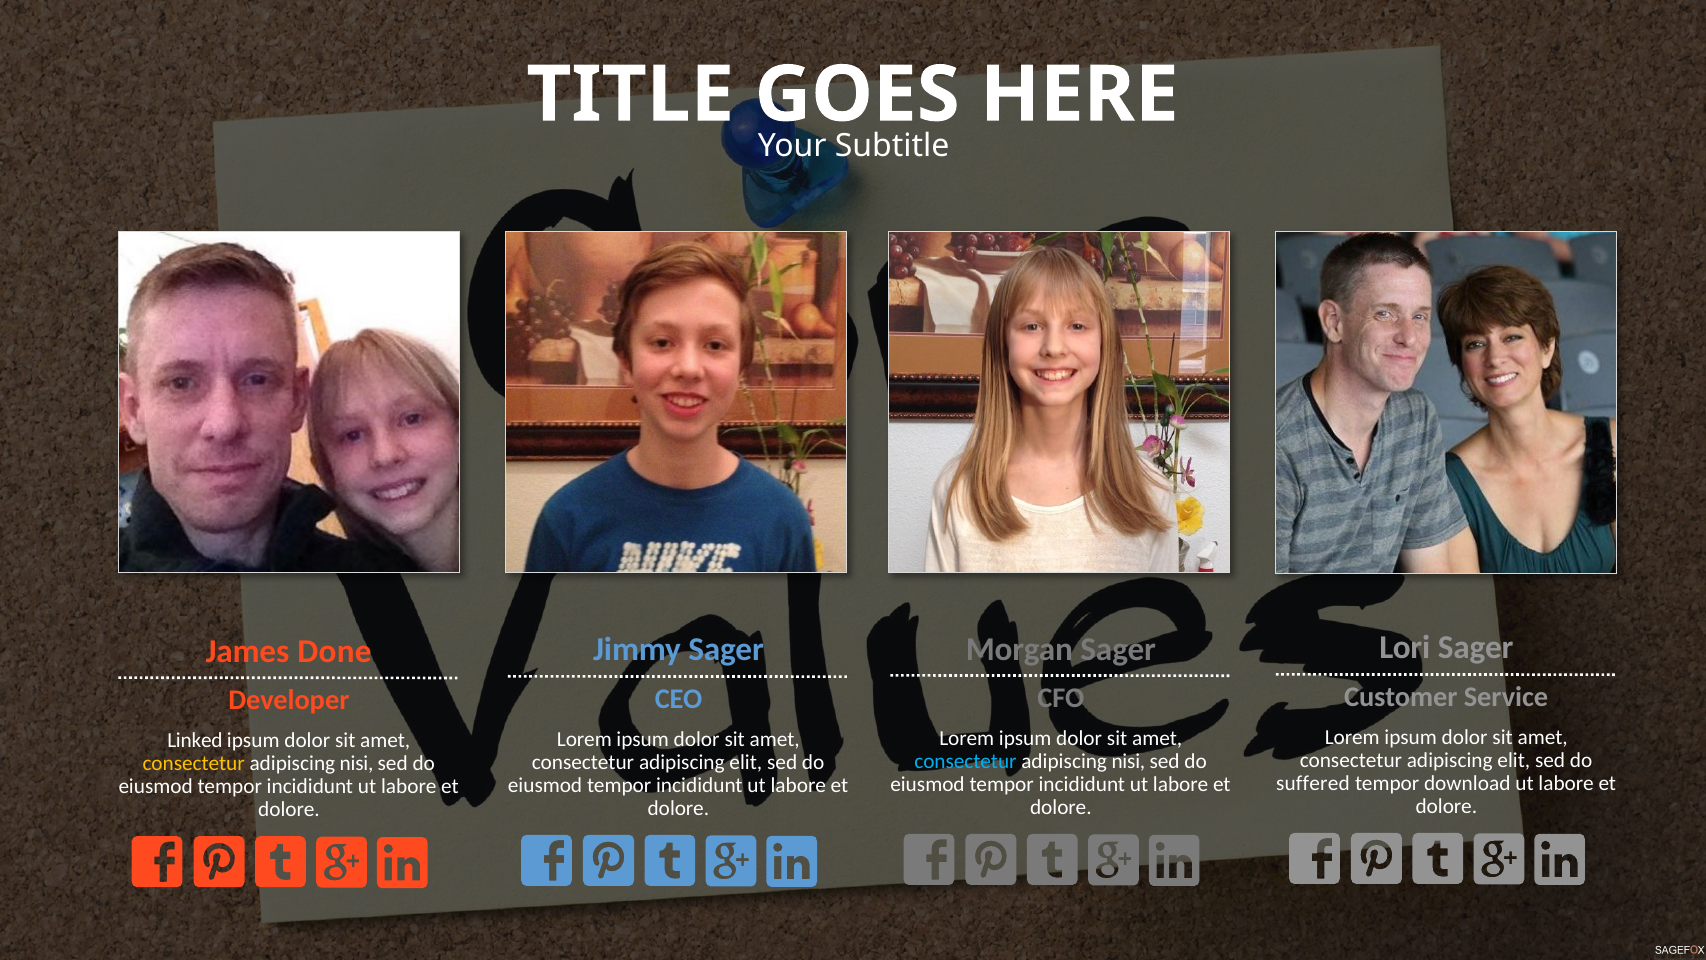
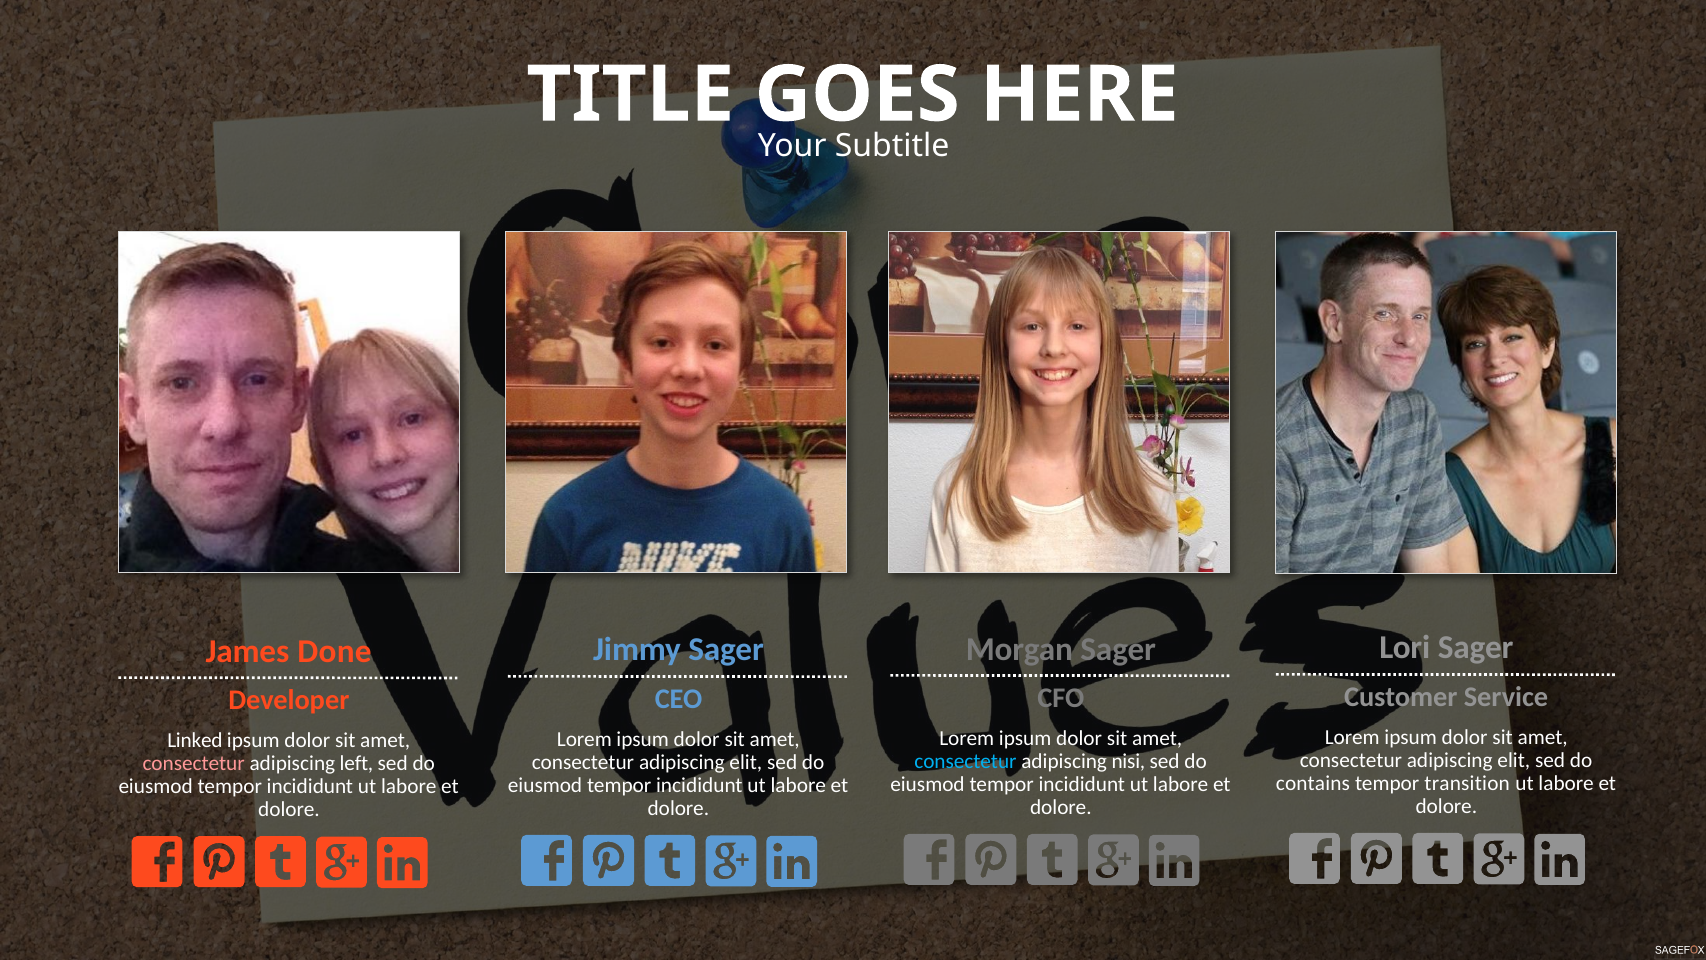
consectetur at (194, 763) colour: yellow -> pink
nisi at (357, 763): nisi -> left
suffered: suffered -> contains
download: download -> transition
